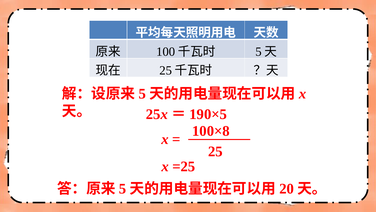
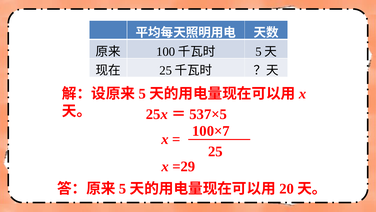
190×5: 190×5 -> 537×5
100×8: 100×8 -> 100×7
=25: =25 -> =29
